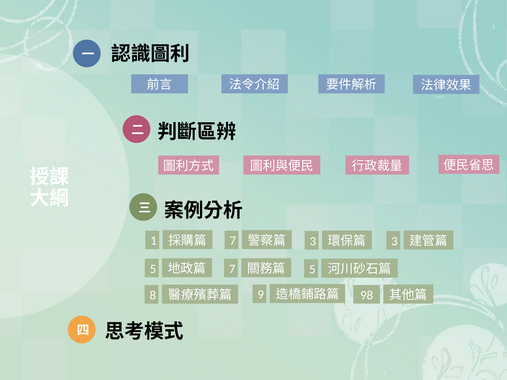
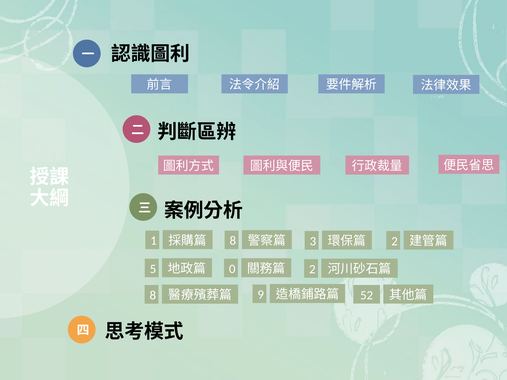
7 at (233, 241): 7 -> 8
3 at (394, 241): 3 -> 2
7 at (232, 269): 7 -> 0
5 at (312, 269): 5 -> 2
98: 98 -> 52
